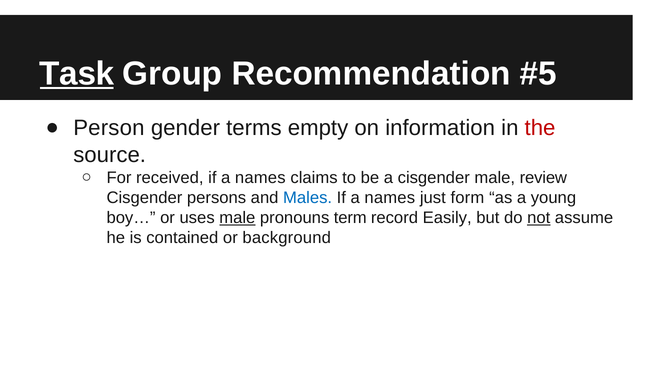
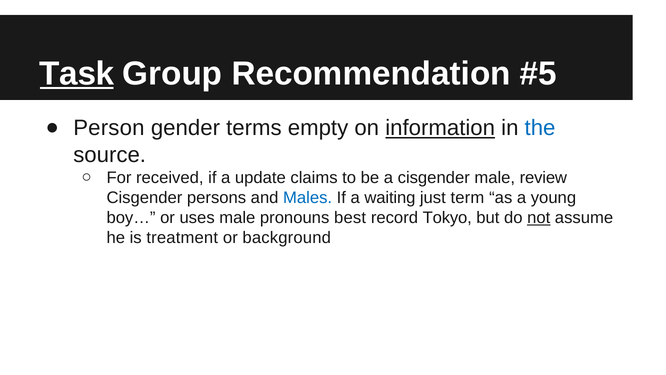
information underline: none -> present
the colour: red -> blue
names at (260, 177): names -> update
names at (390, 197): names -> waiting
form: form -> term
male at (237, 217) underline: present -> none
term: term -> best
Easily: Easily -> Tokyo
contained: contained -> treatment
